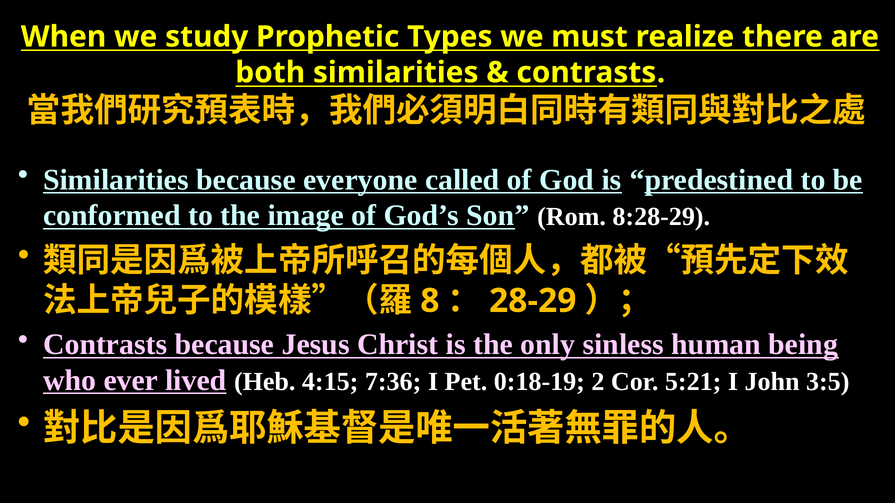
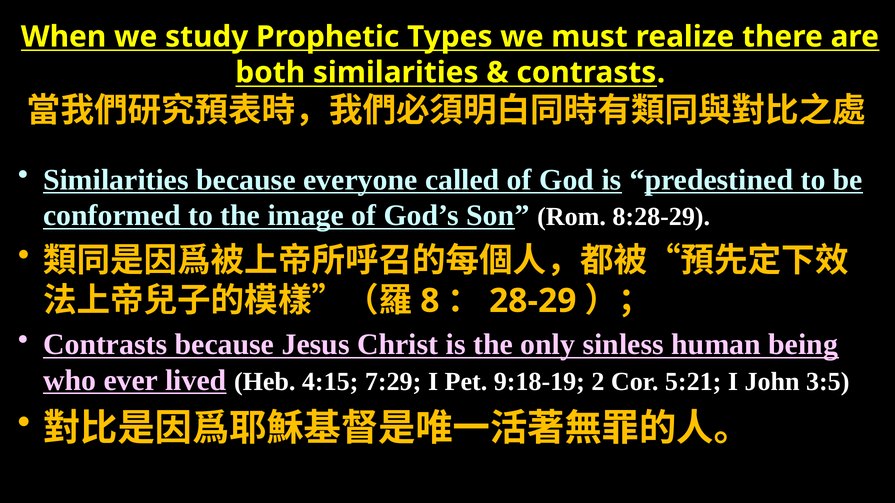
7:36: 7:36 -> 7:29
0:18-19: 0:18-19 -> 9:18-19
